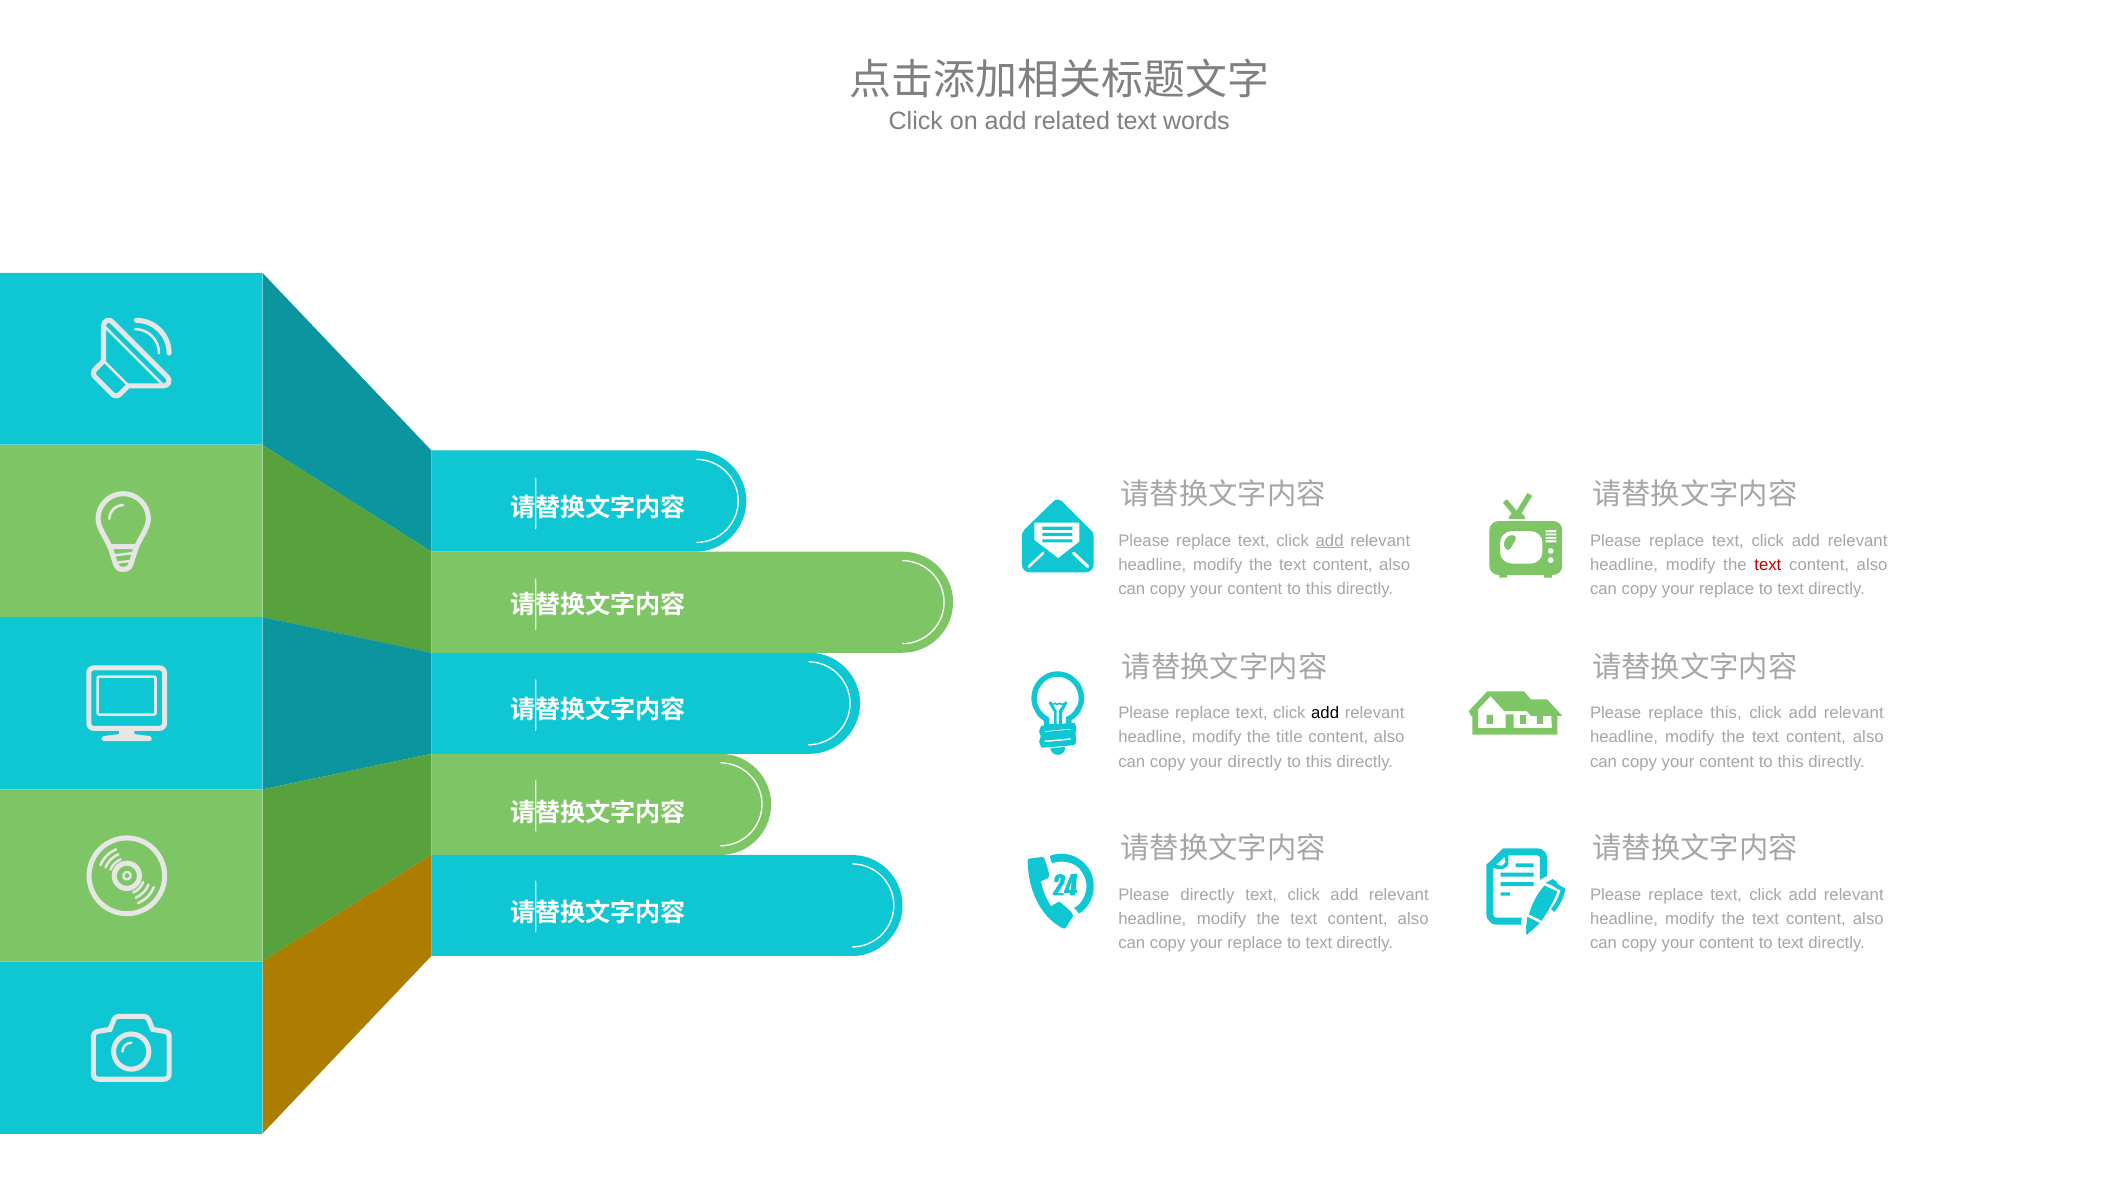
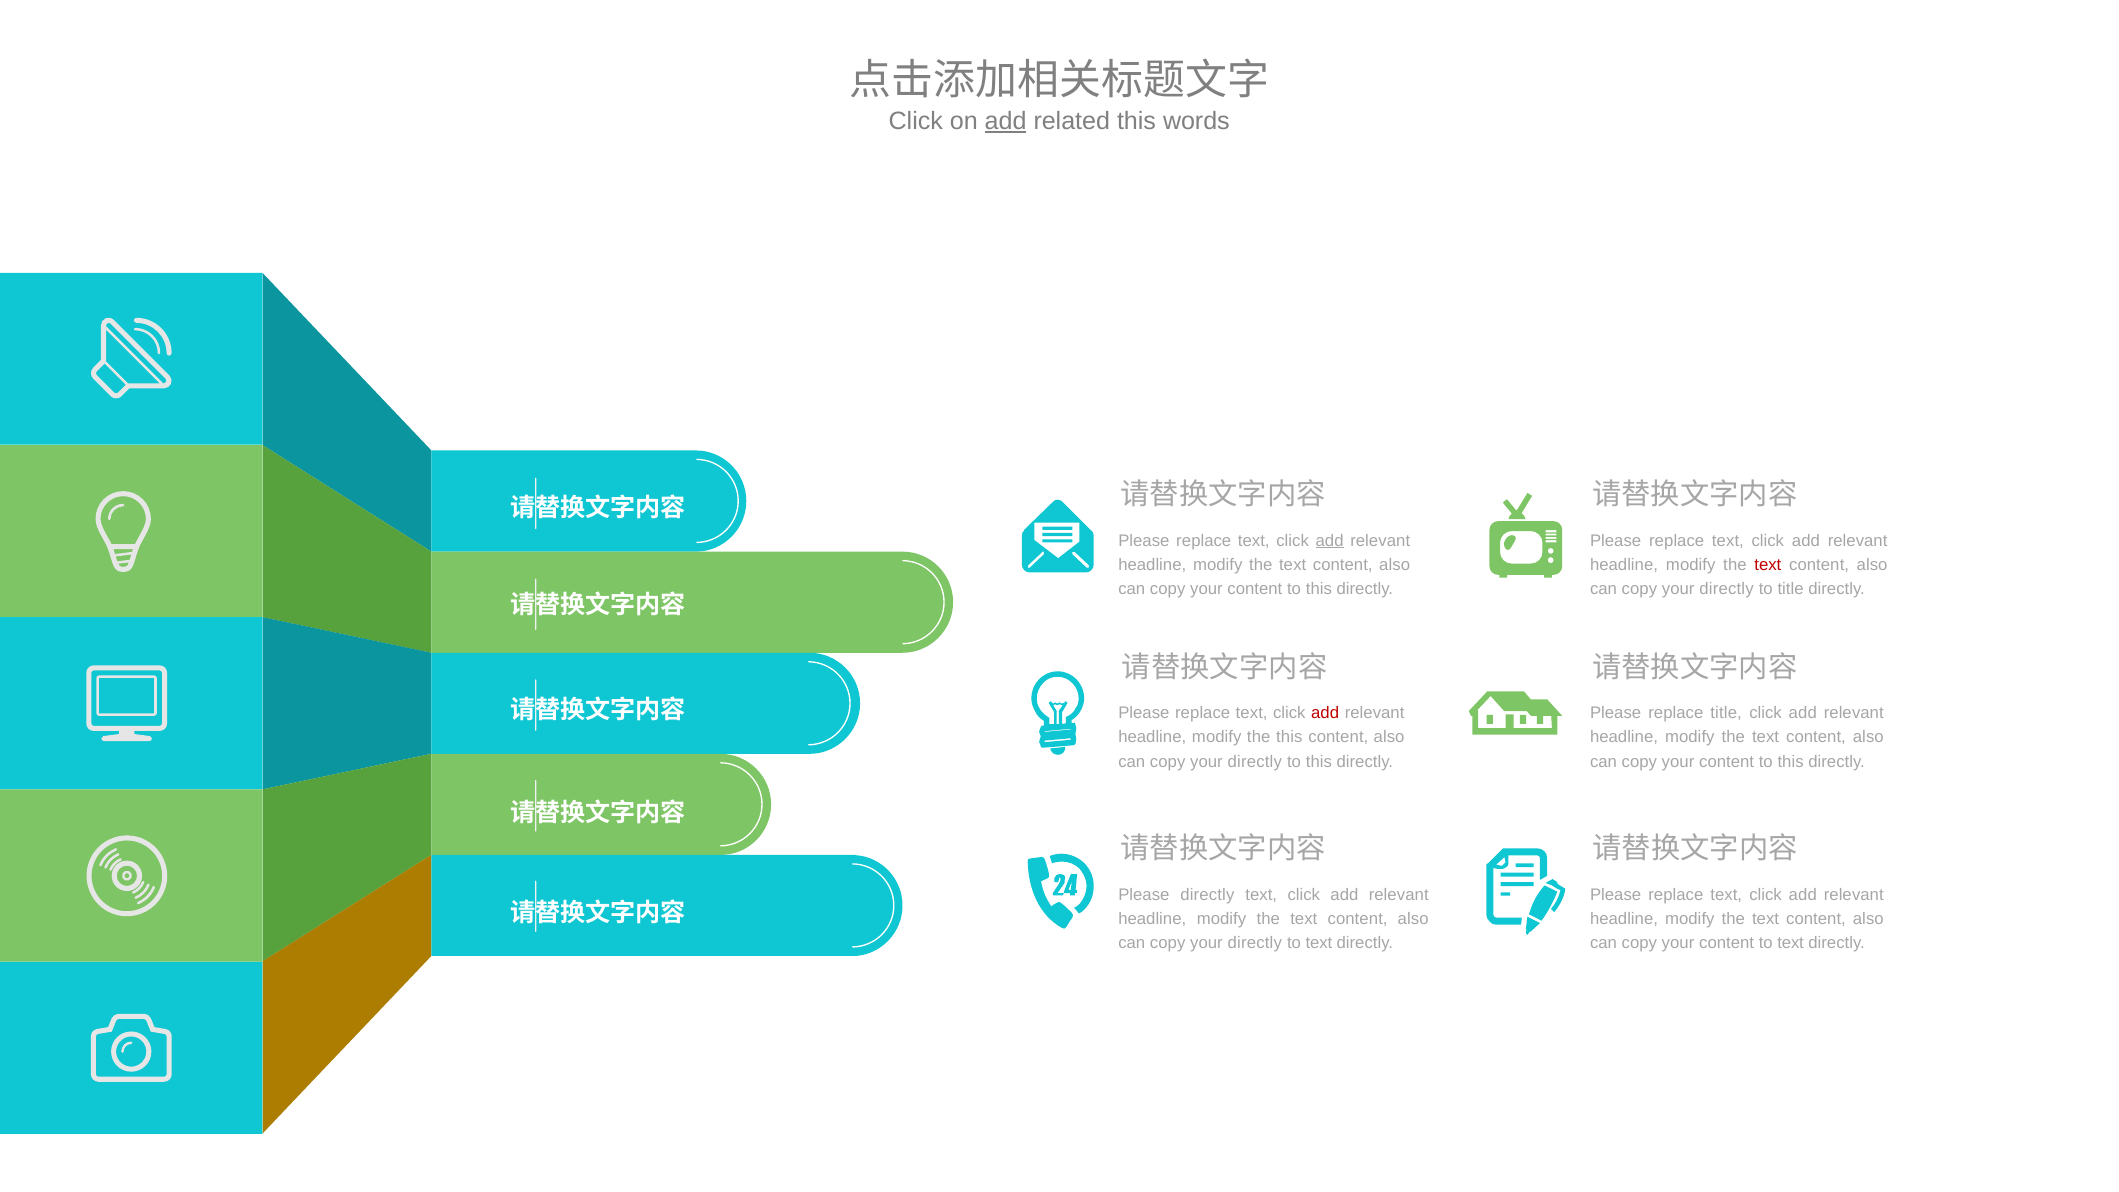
add at (1006, 121) underline: none -> present
related text: text -> this
replace at (1727, 589): replace -> directly
text at (1791, 589): text -> title
add at (1325, 713) colour: black -> red
replace this: this -> title
the title: title -> this
replace at (1255, 943): replace -> directly
